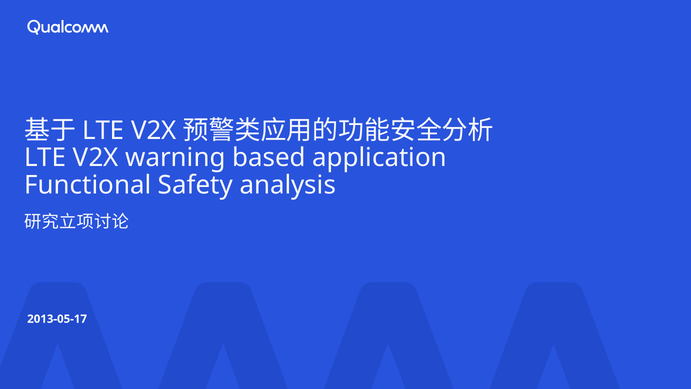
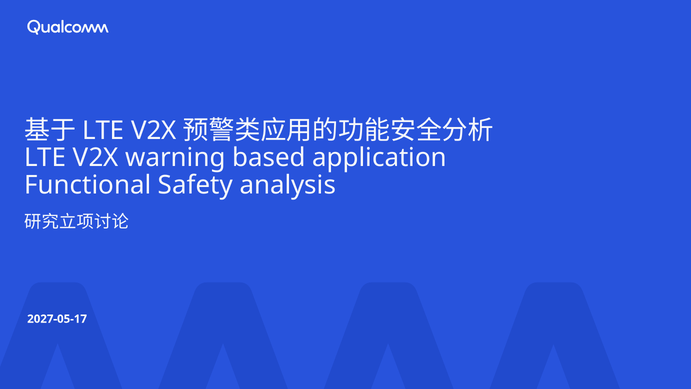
2013-05-17: 2013-05-17 -> 2027-05-17
